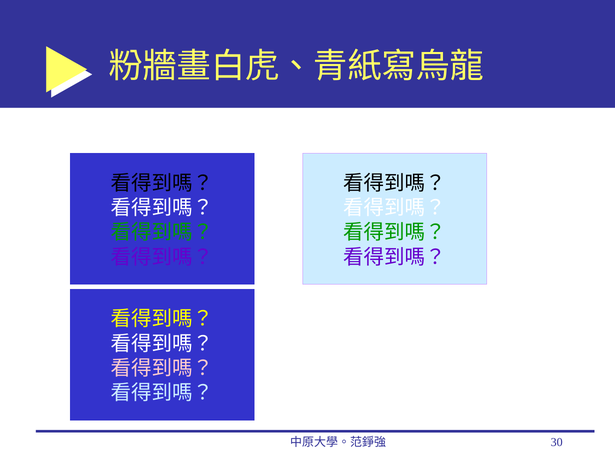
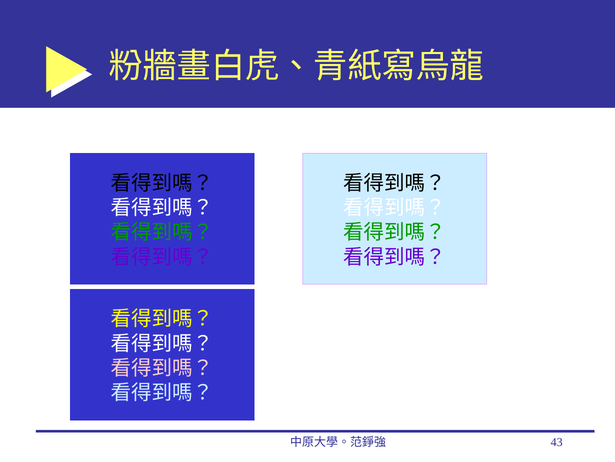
30: 30 -> 43
